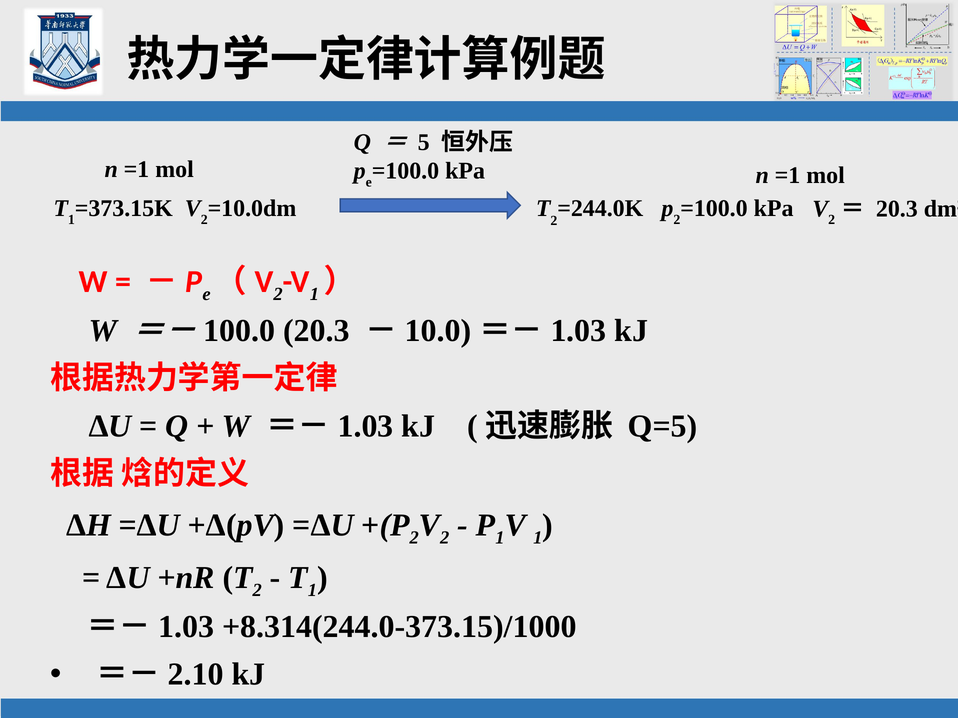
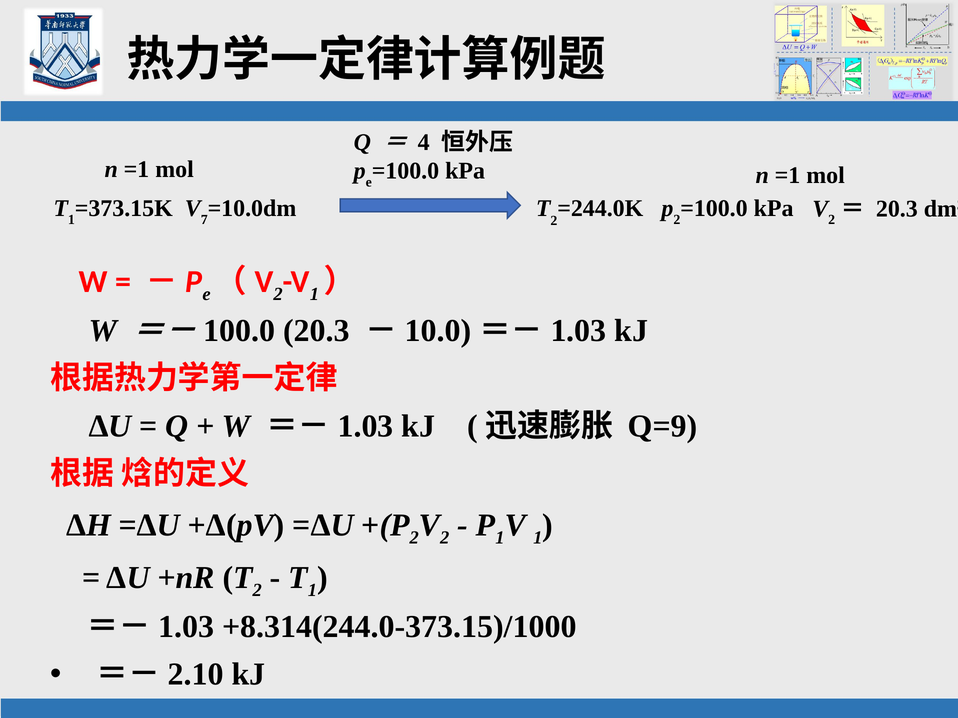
5: 5 -> 4
2 at (204, 220): 2 -> 7
Q=5: Q=5 -> Q=9
